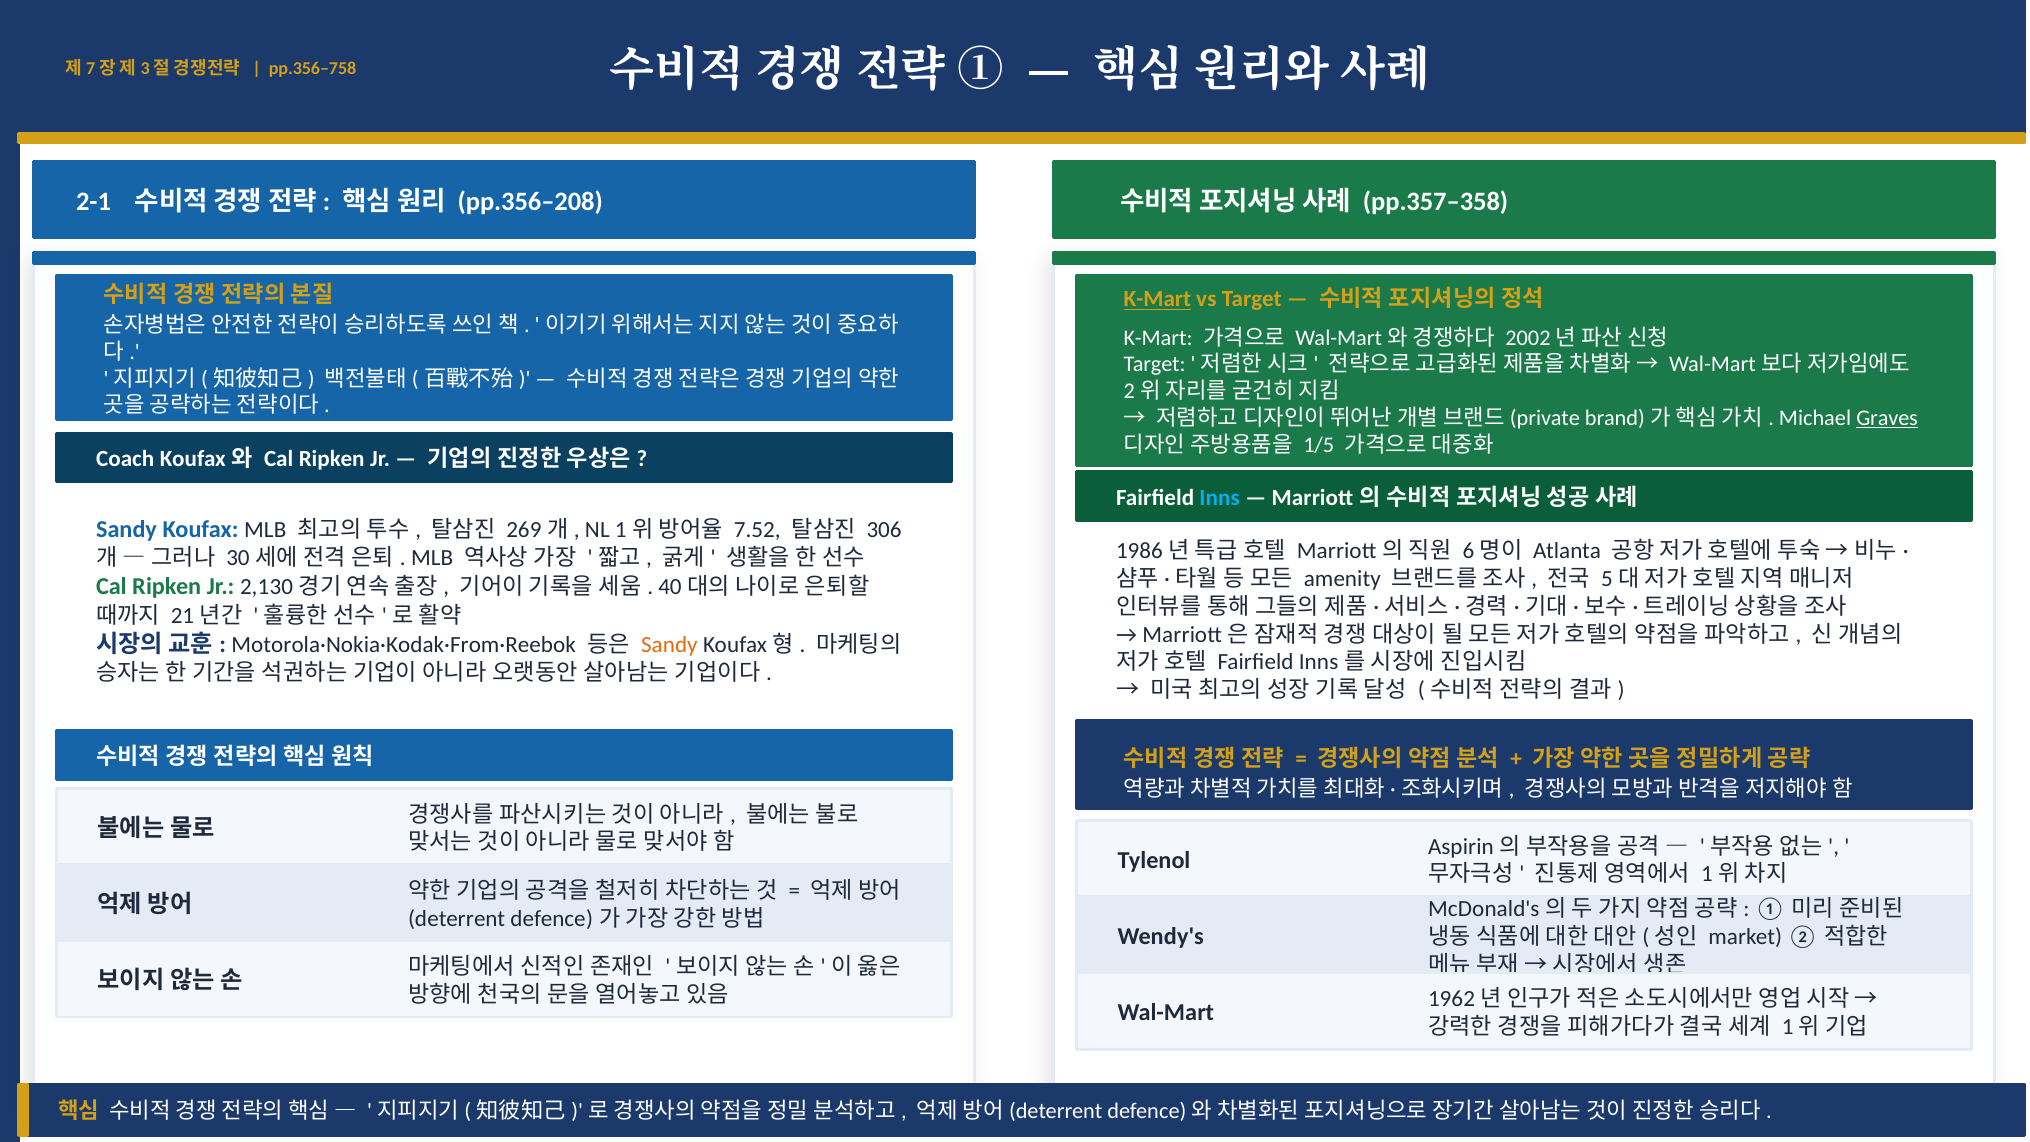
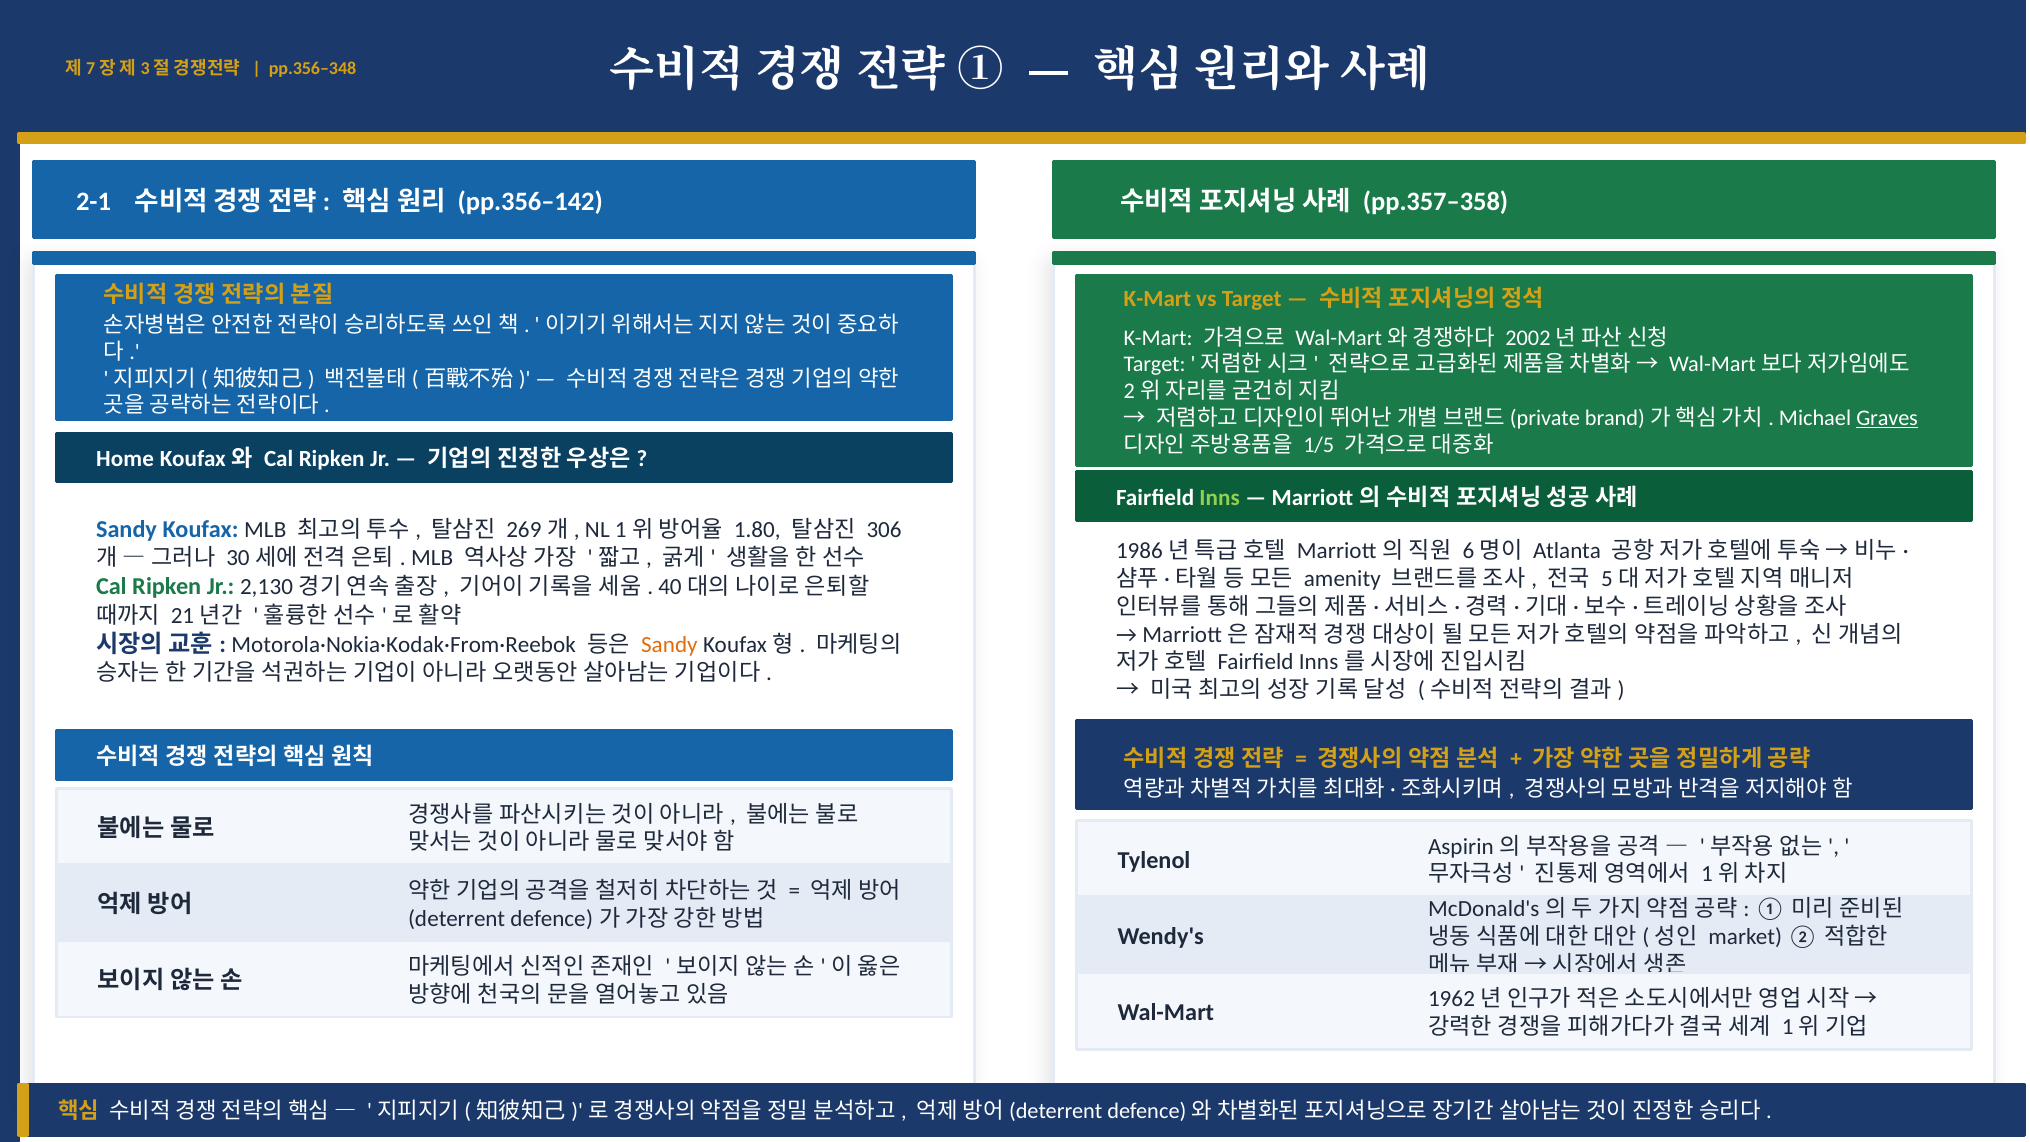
pp.356–758: pp.356–758 -> pp.356–348
pp.356–208: pp.356–208 -> pp.356–142
K-Mart at (1157, 299) underline: present -> none
Coach: Coach -> Home
Inns at (1220, 498) colour: light blue -> light green
7.52: 7.52 -> 1.80
